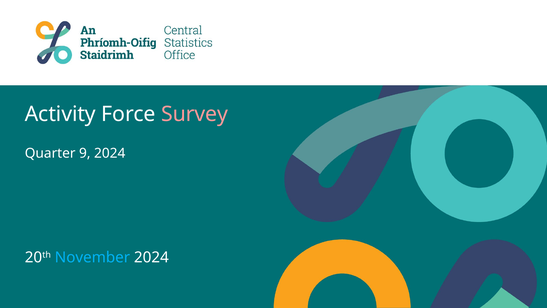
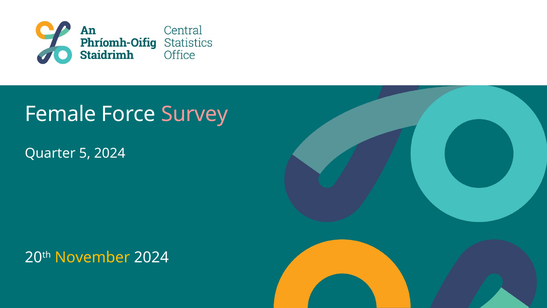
Activity: Activity -> Female
9: 9 -> 5
November colour: light blue -> yellow
